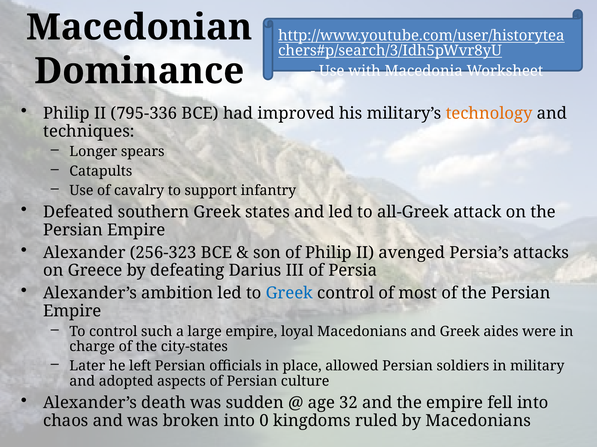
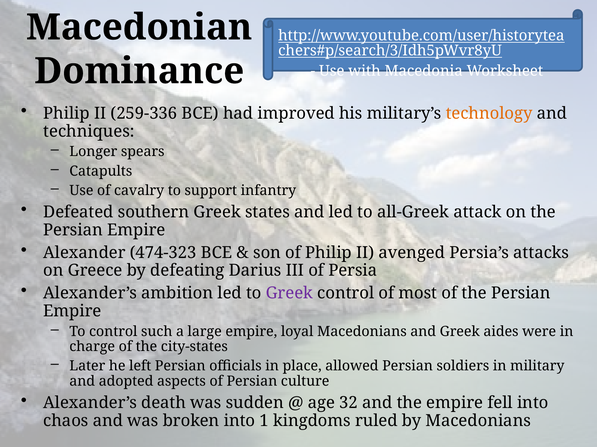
795-336: 795-336 -> 259-336
256-323: 256-323 -> 474-323
Greek at (289, 294) colour: blue -> purple
0: 0 -> 1
